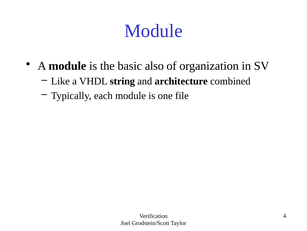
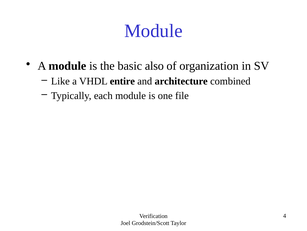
string: string -> entire
